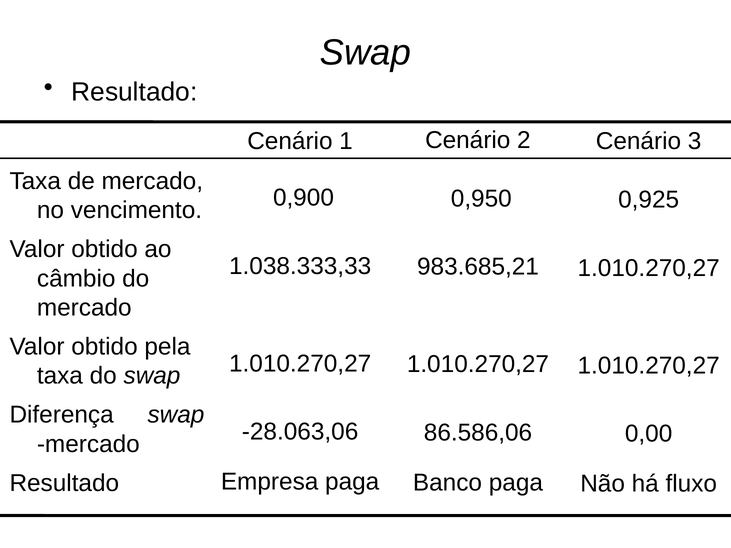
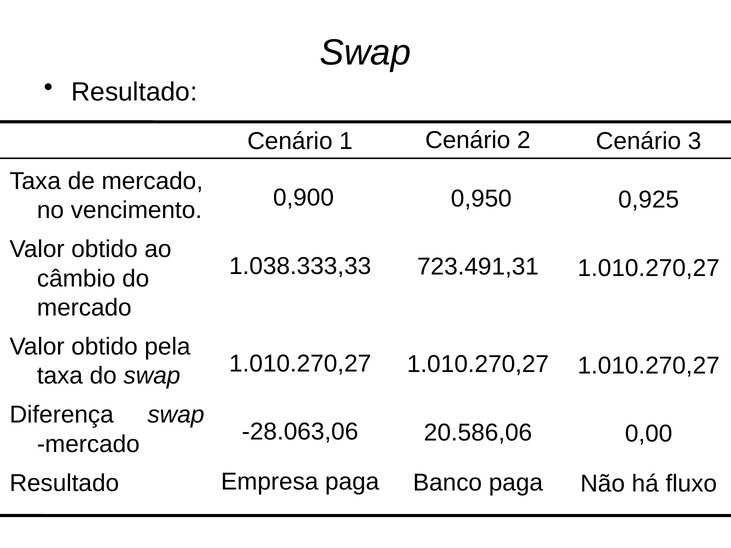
983.685,21: 983.685,21 -> 723.491,31
86.586,06: 86.586,06 -> 20.586,06
